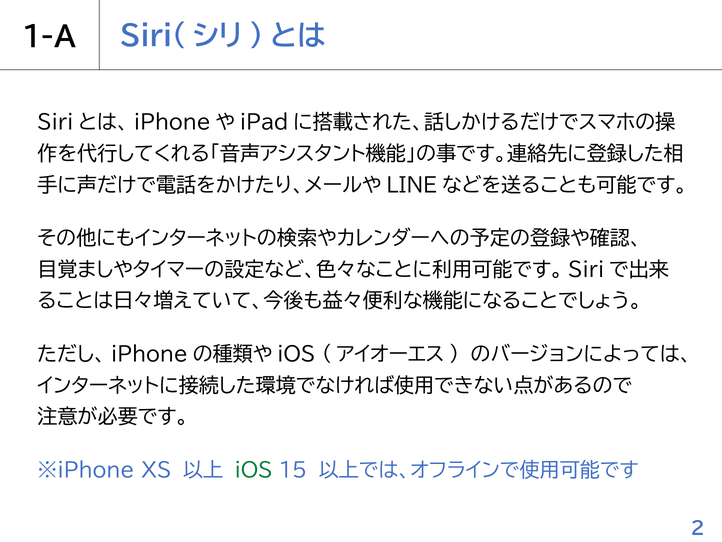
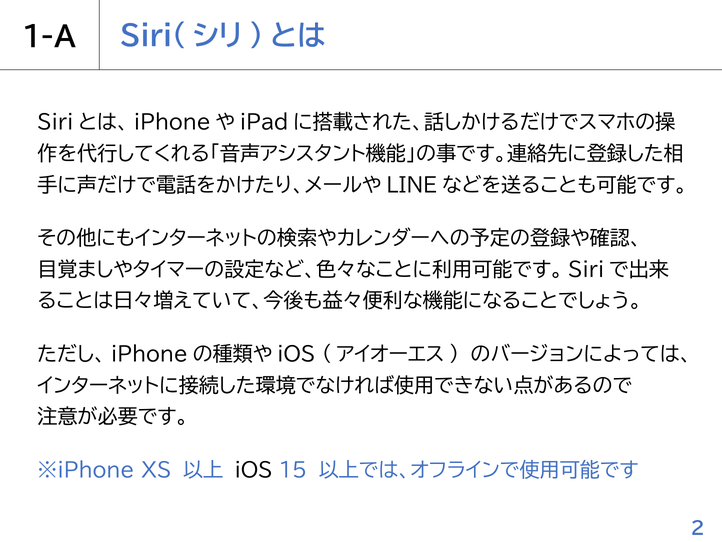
iOS colour: green -> black
